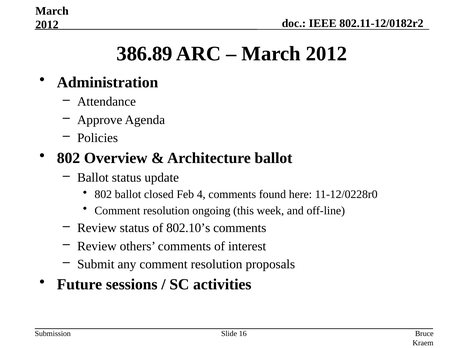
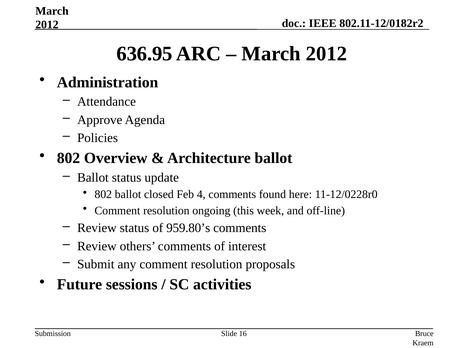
386.89: 386.89 -> 636.95
802.10’s: 802.10’s -> 959.80’s
